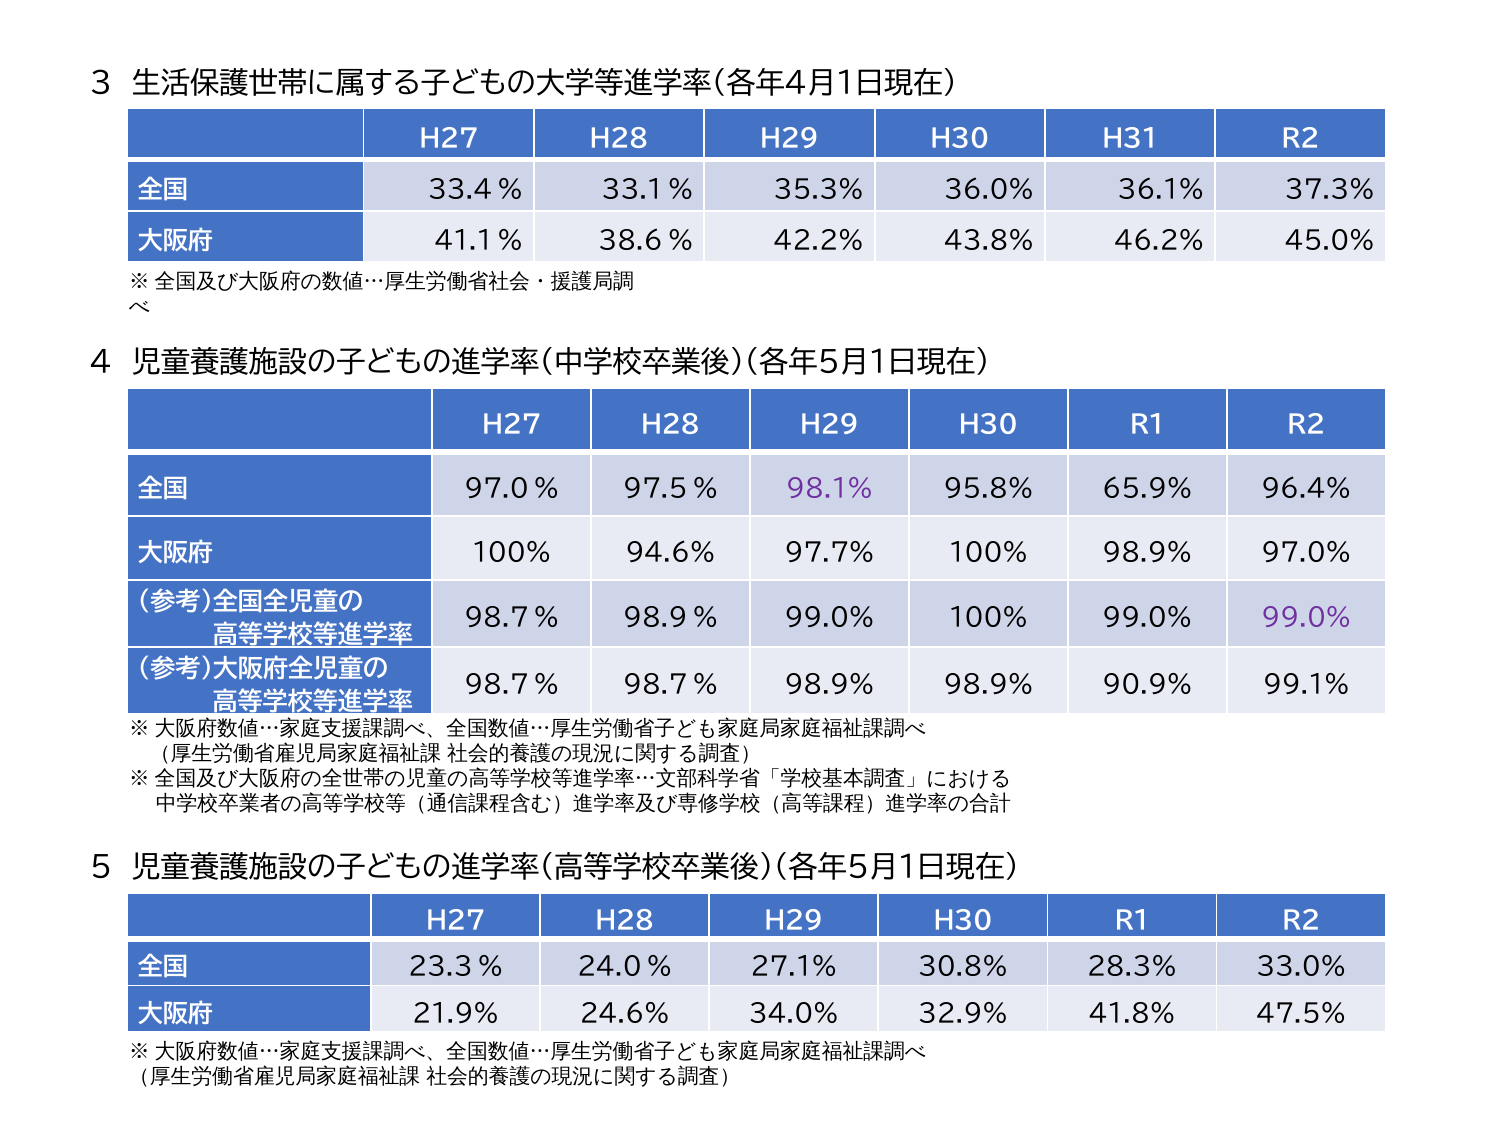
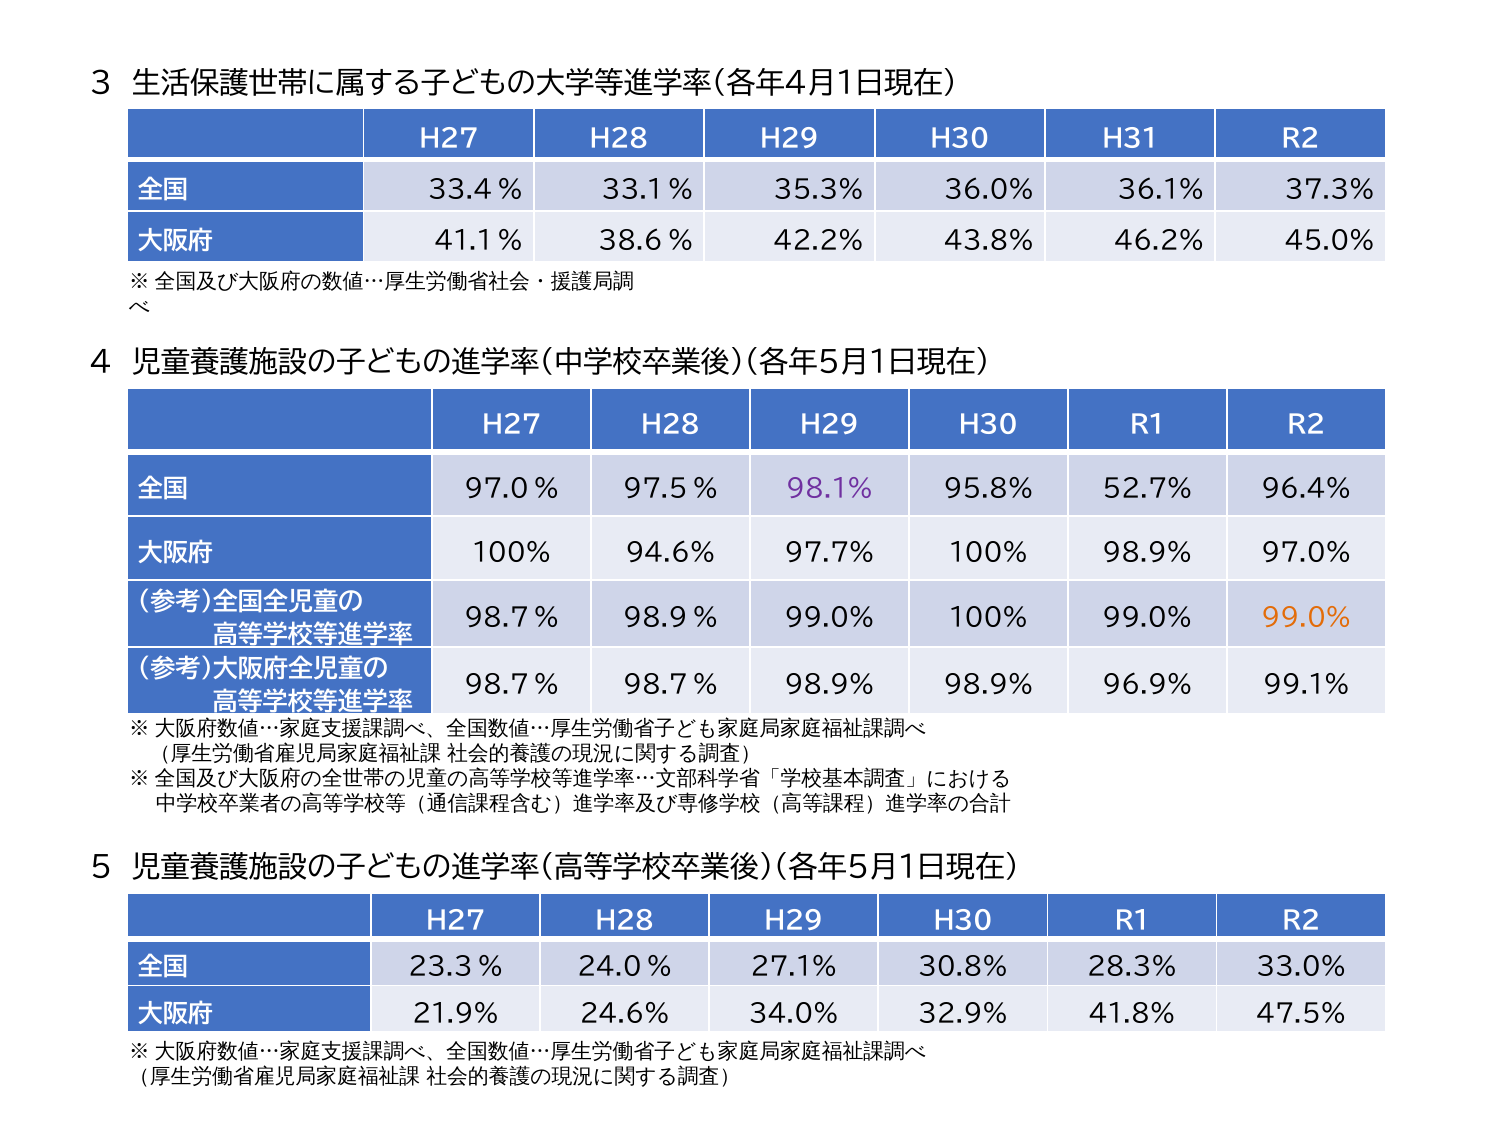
65.9%: 65.9% -> 52.7%
99.0% at (1306, 619) colour: purple -> orange
90.9%: 90.9% -> 96.9%
